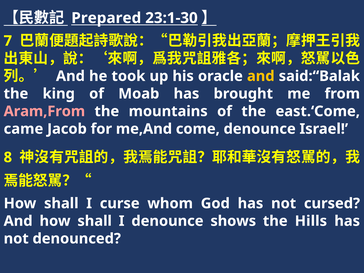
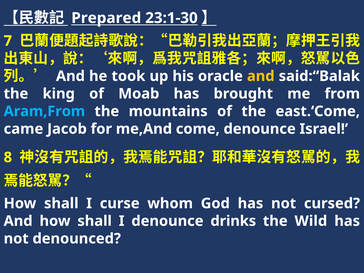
Aram,From colour: pink -> light blue
shows: shows -> drinks
Hills: Hills -> Wild
